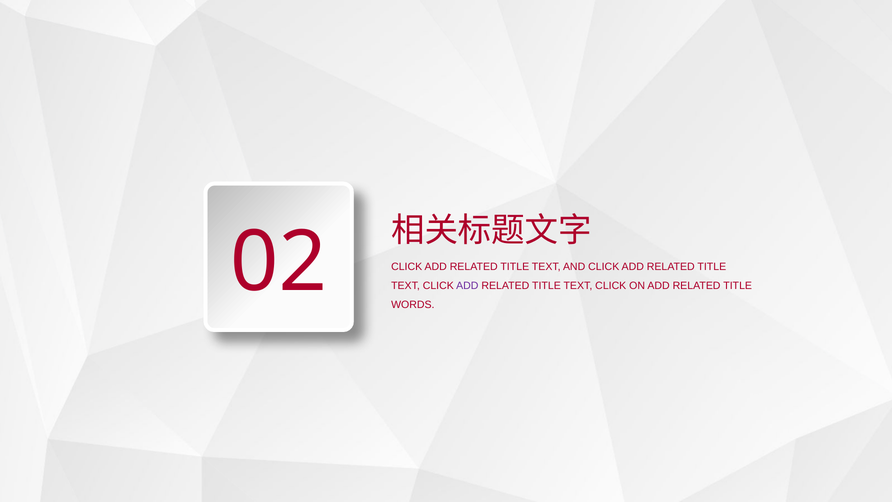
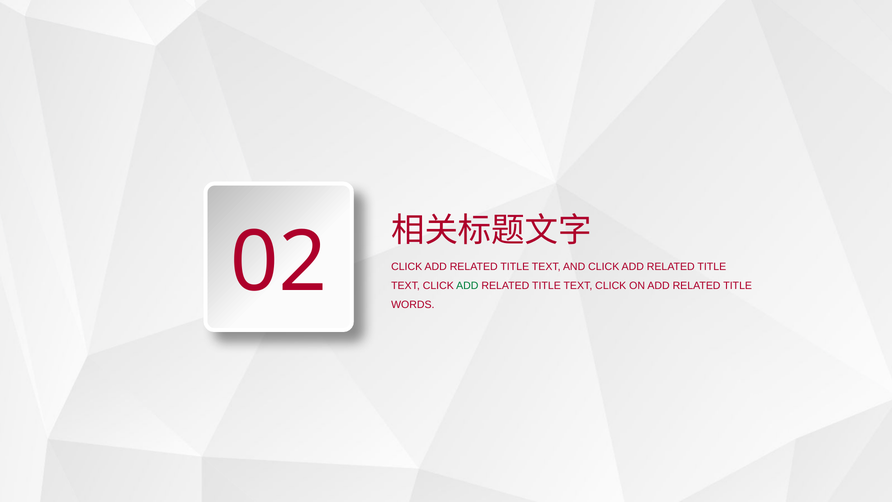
ADD at (467, 286) colour: purple -> green
